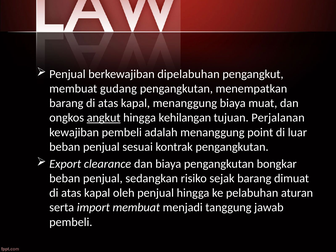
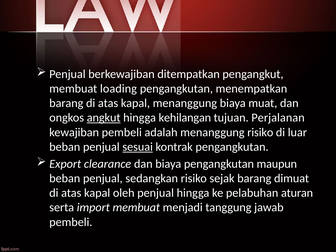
dipelabuhan: dipelabuhan -> ditempatkan
gudang: gudang -> loading
menanggung point: point -> risiko
sesuai underline: none -> present
bongkar: bongkar -> maupun
